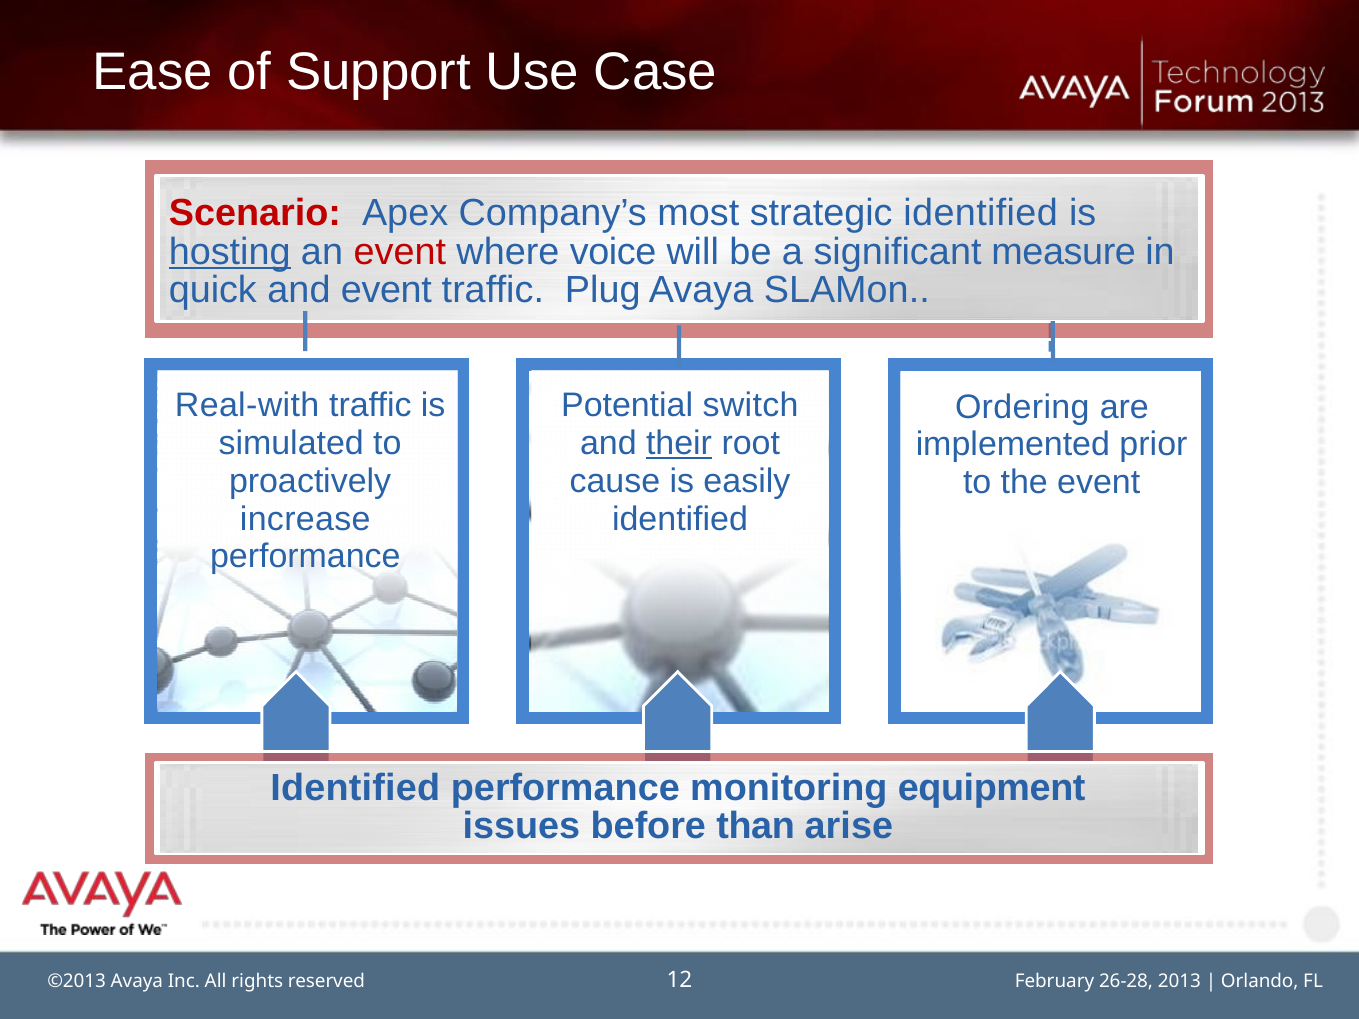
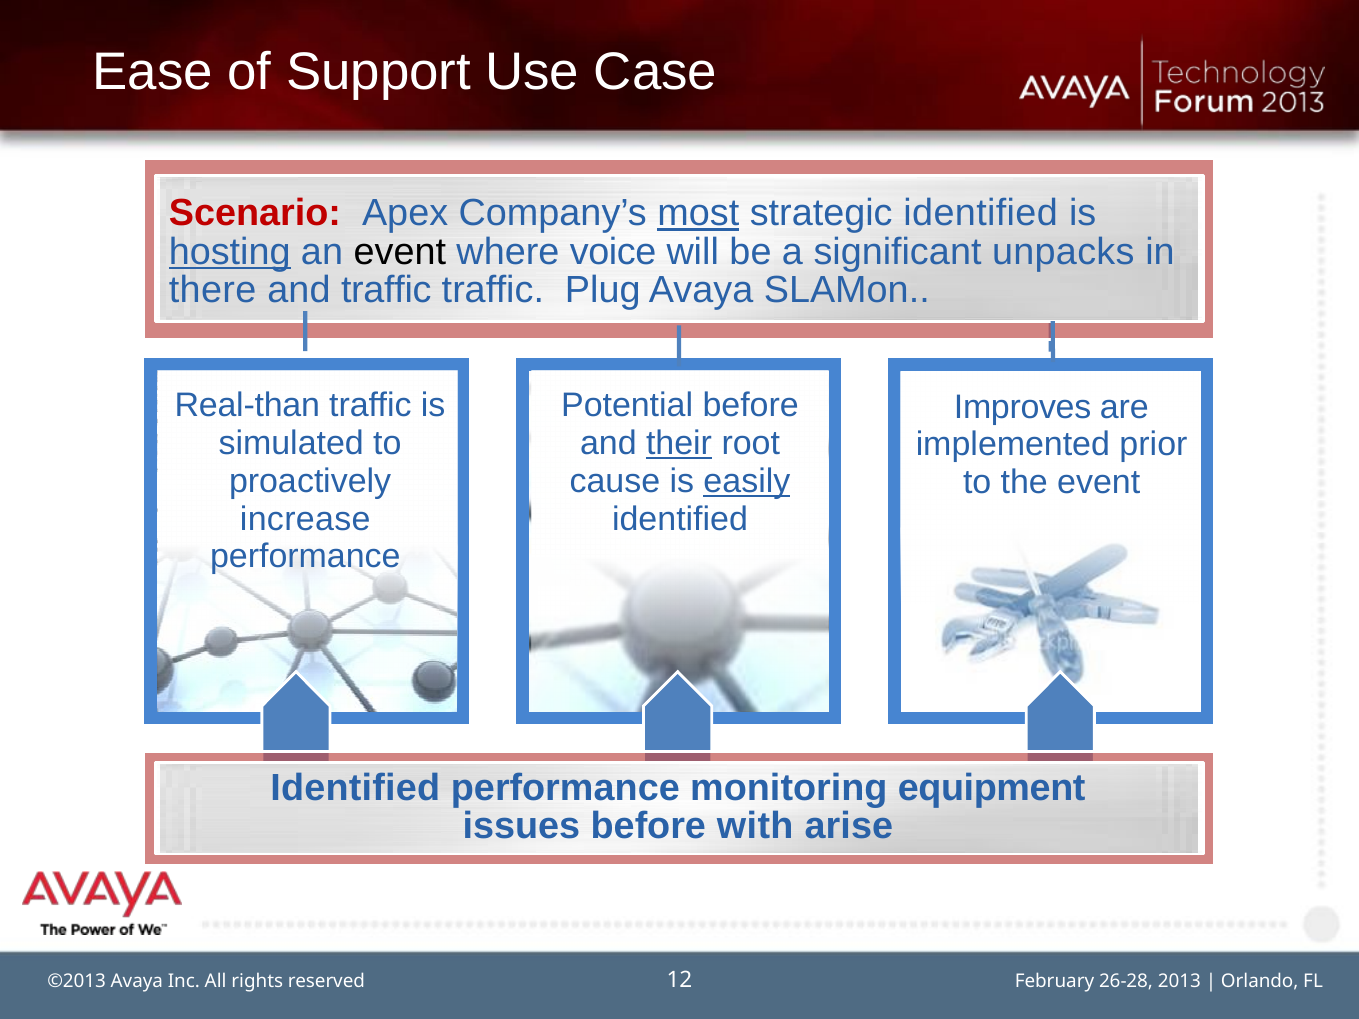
most underline: none -> present
event at (400, 252) colour: red -> black
measure: measure -> unpacks
quick: quick -> there
and event: event -> traffic
Real-with: Real-with -> Real-than
Potential switch: switch -> before
Ordering: Ordering -> Improves
easily underline: none -> present
than: than -> with
